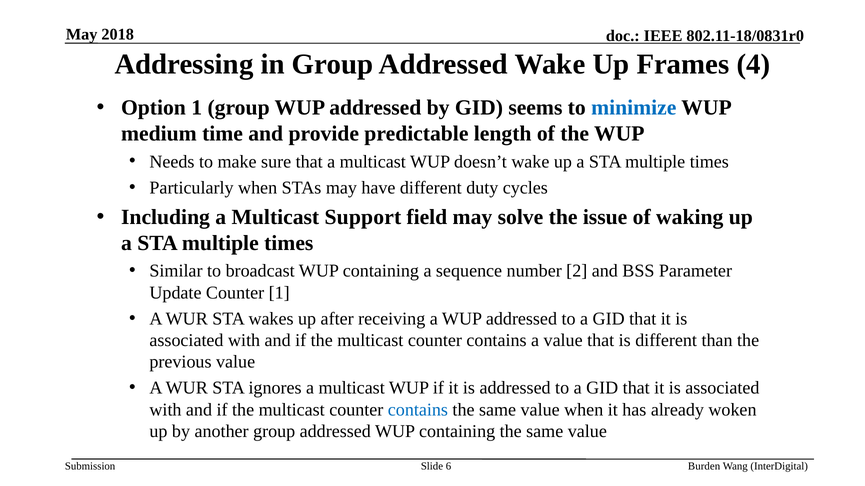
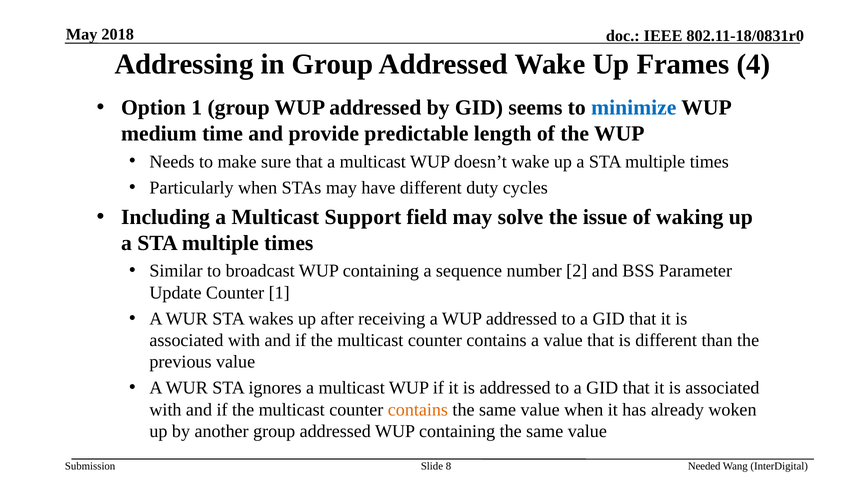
contains at (418, 410) colour: blue -> orange
6: 6 -> 8
Burden: Burden -> Needed
